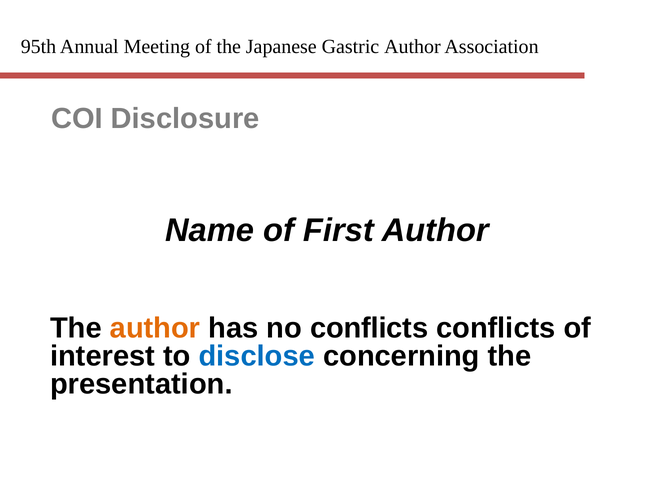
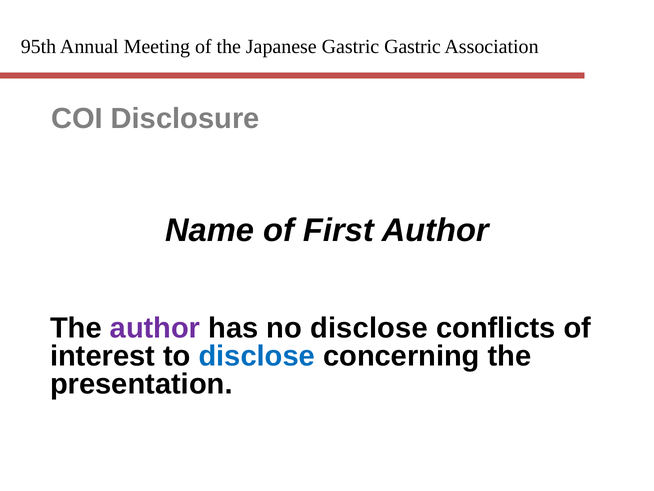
Gastric Author: Author -> Gastric
author at (155, 328) colour: orange -> purple
no conflicts: conflicts -> disclose
